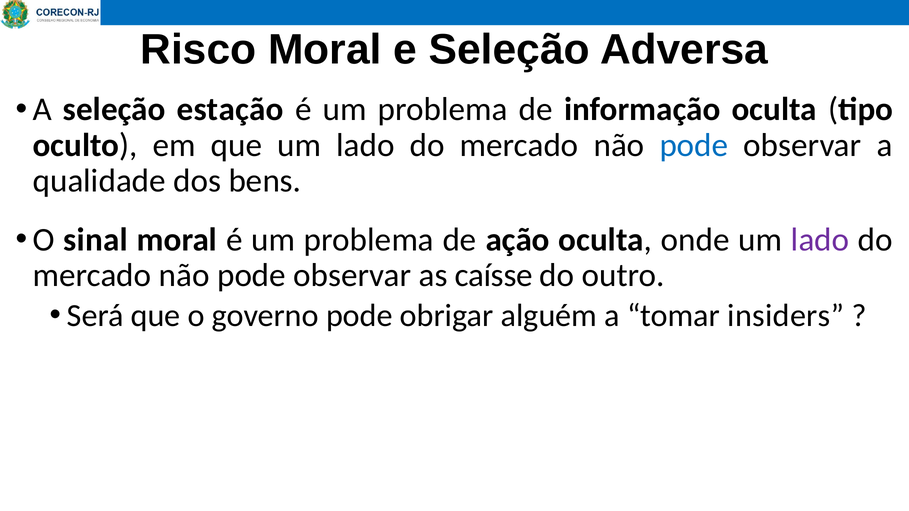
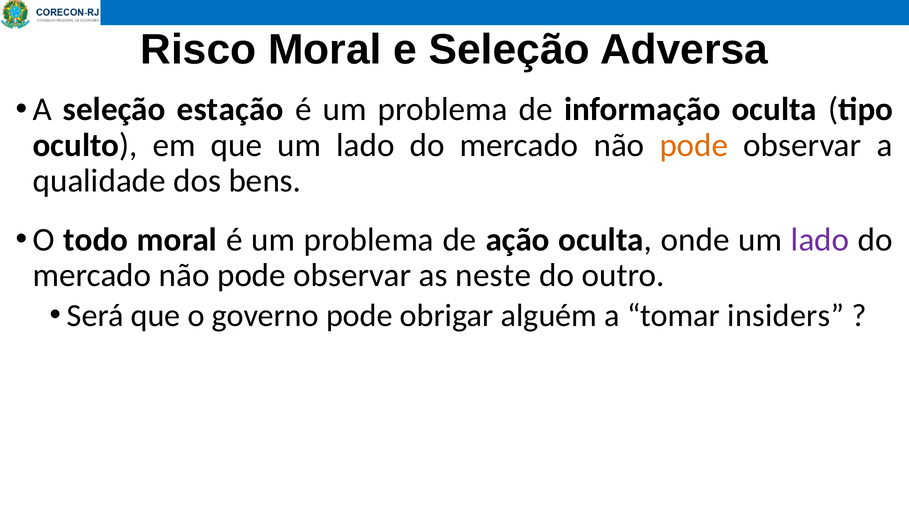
pode at (694, 145) colour: blue -> orange
sinal: sinal -> todo
caísse: caísse -> neste
